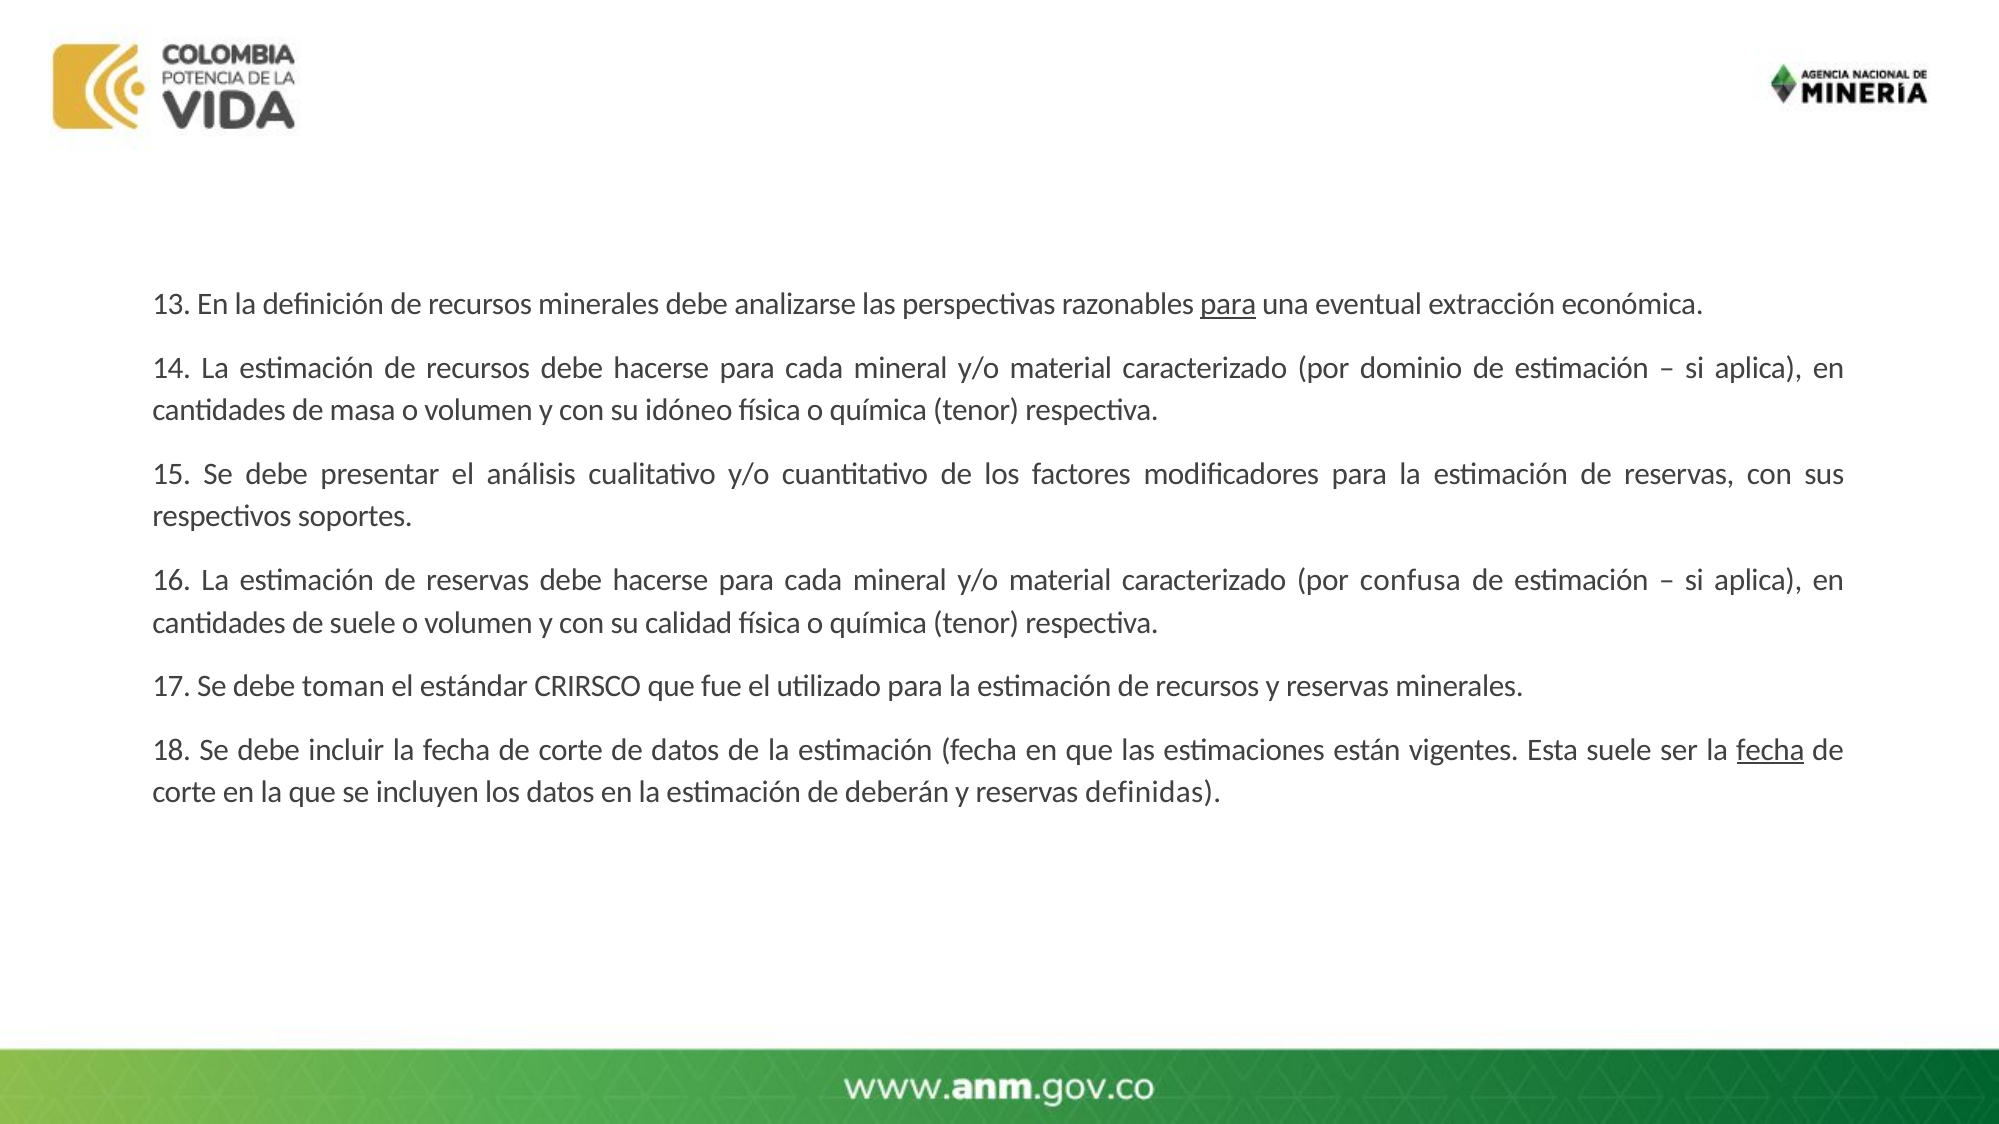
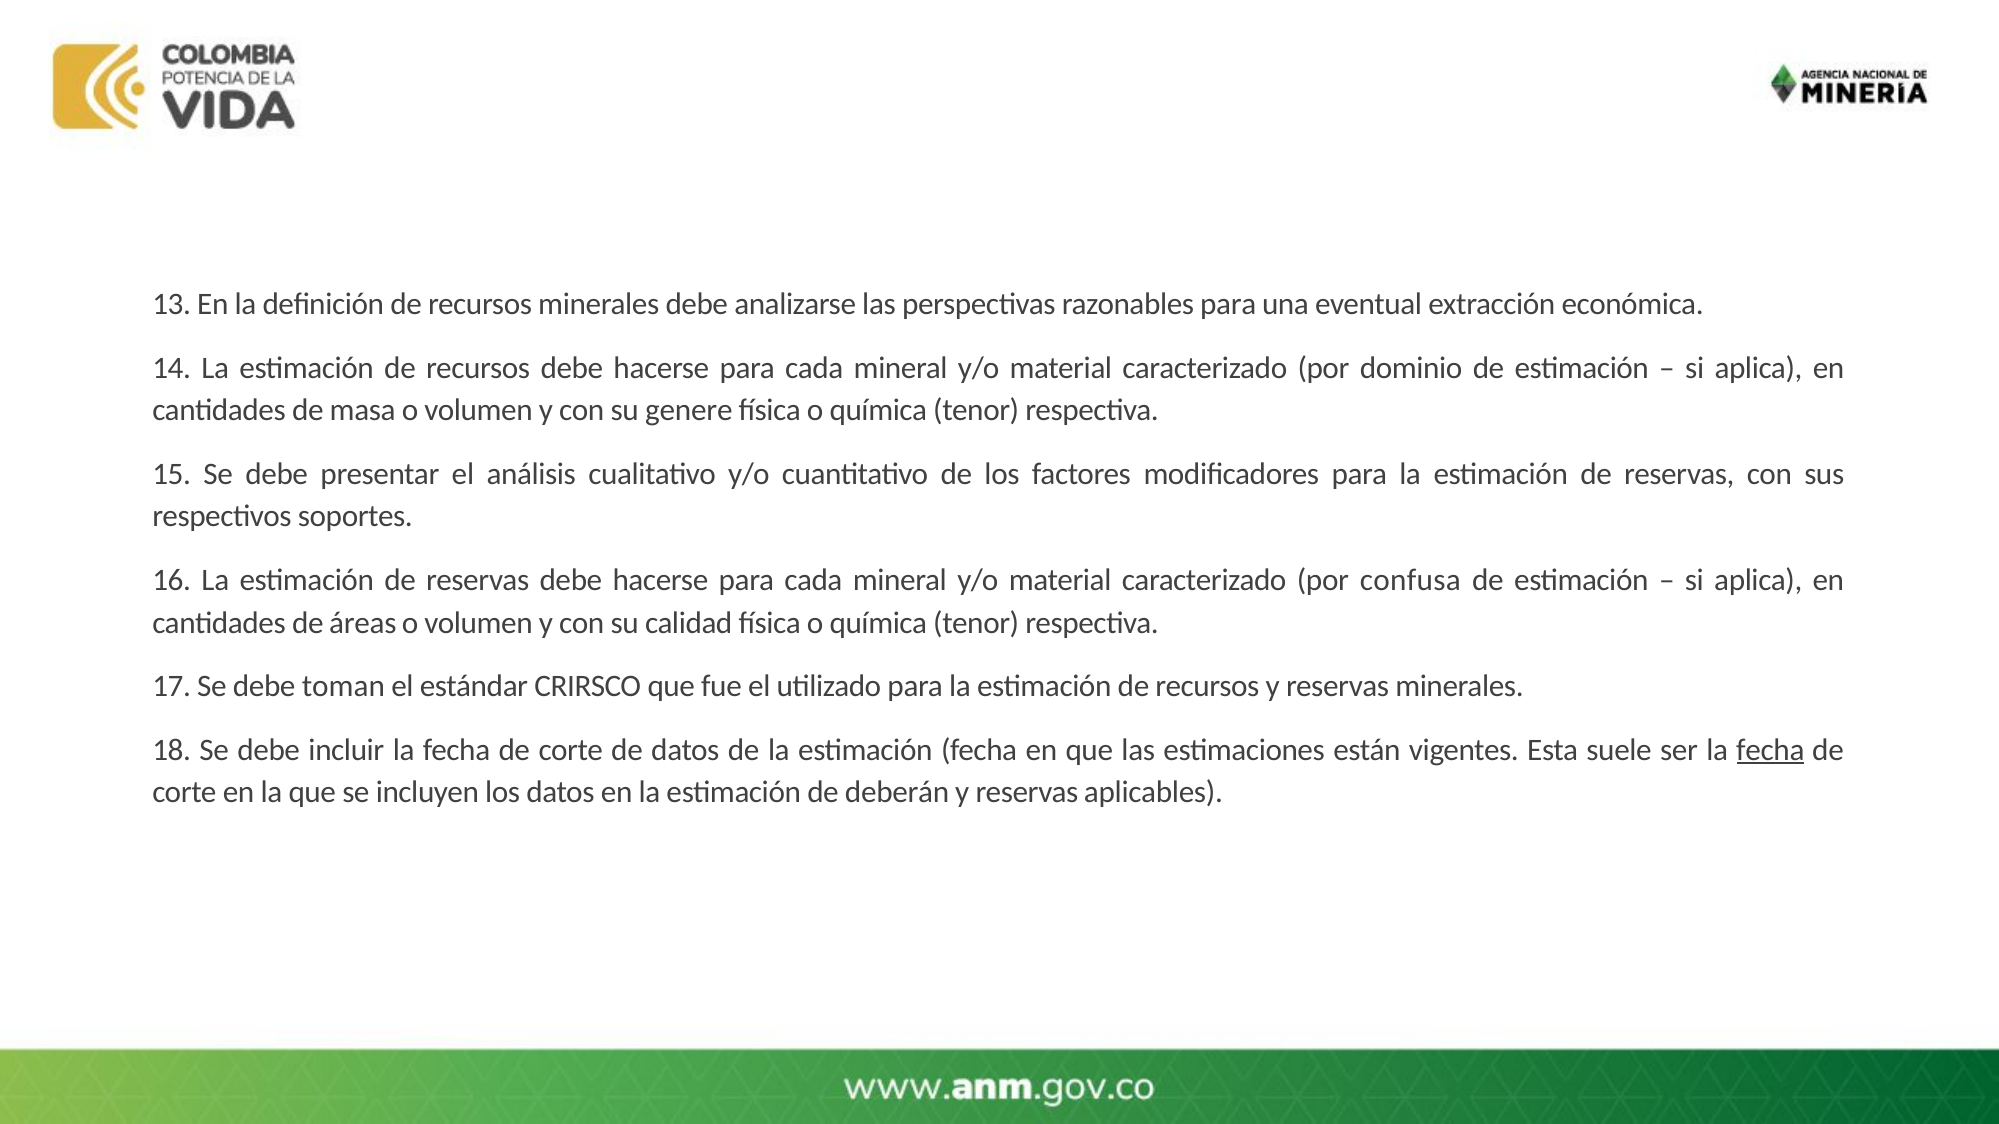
para at (1228, 304) underline: present -> none
idóneo: idóneo -> genere
de suele: suele -> áreas
definidas: definidas -> aplicables
